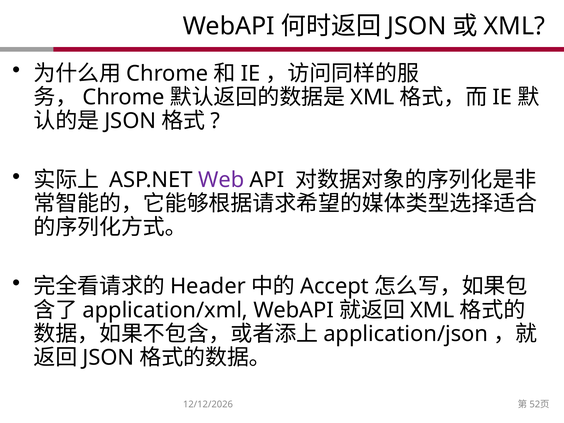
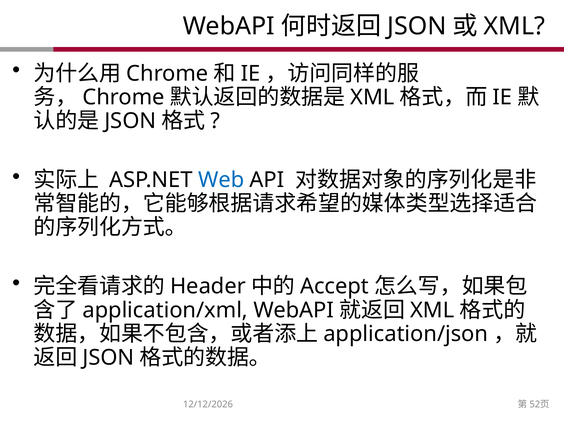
Web colour: purple -> blue
